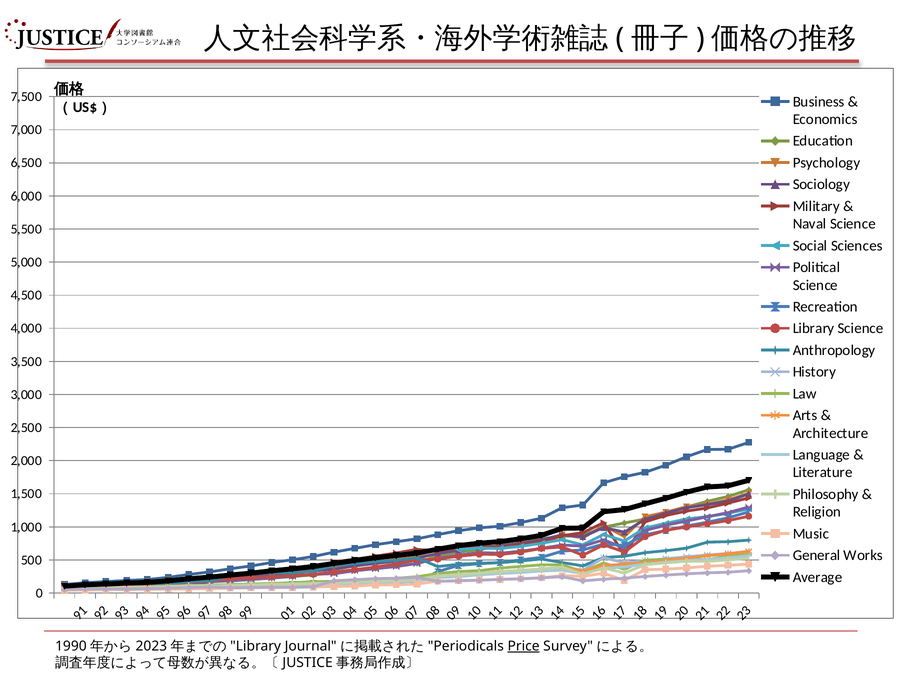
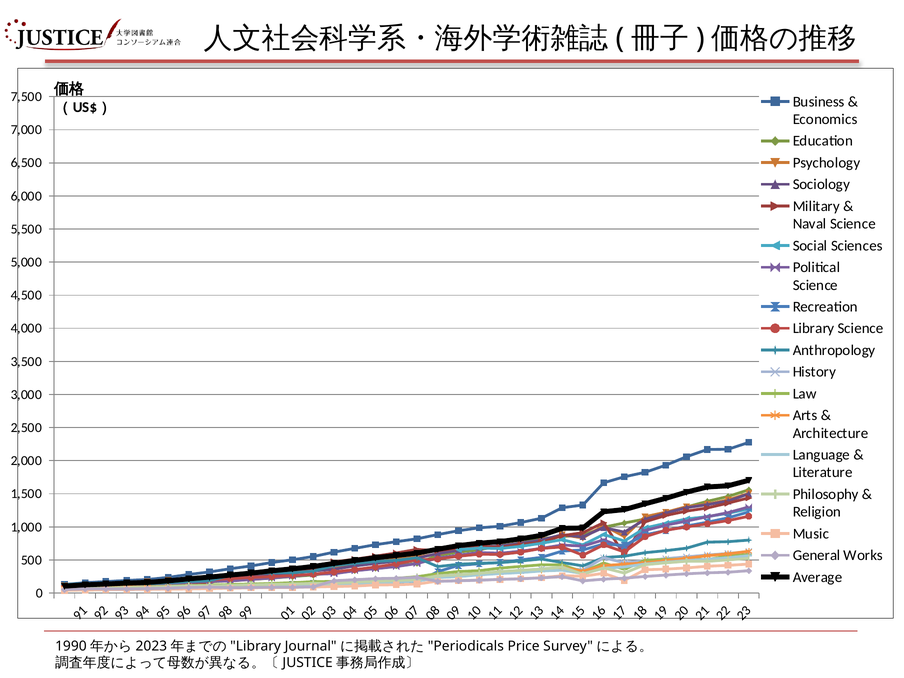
Price underline: present -> none
